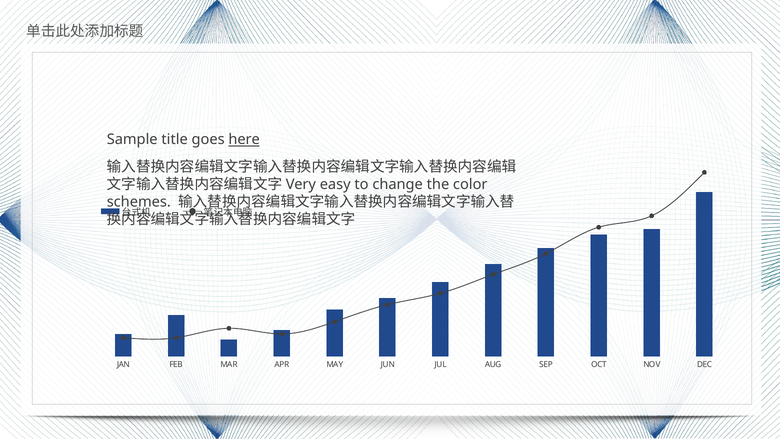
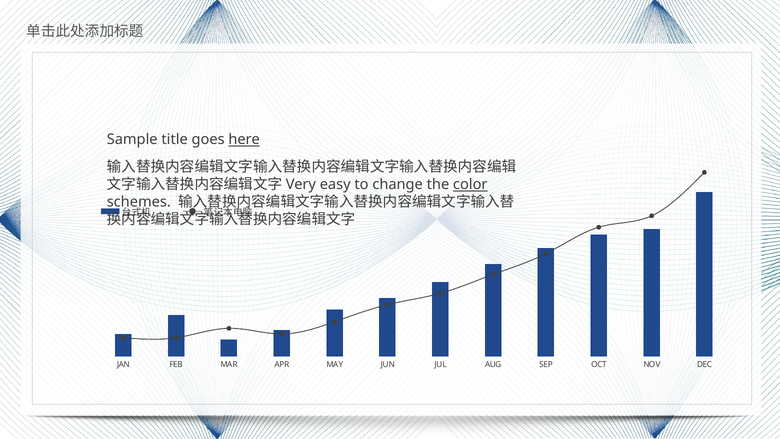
color underline: none -> present
